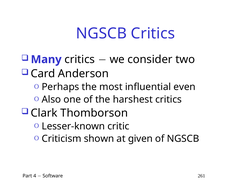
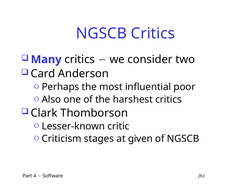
even: even -> poor
shown: shown -> stages
